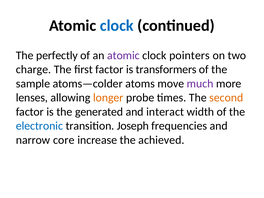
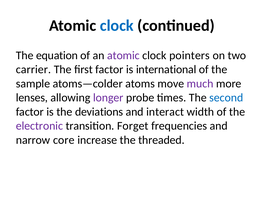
perfectly: perfectly -> equation
charge: charge -> carrier
transformers: transformers -> international
longer colour: orange -> purple
second colour: orange -> blue
generated: generated -> deviations
electronic colour: blue -> purple
Joseph: Joseph -> Forget
achieved: achieved -> threaded
